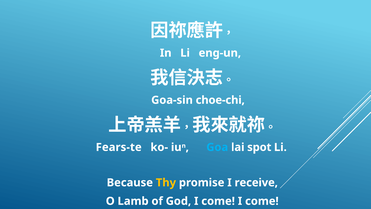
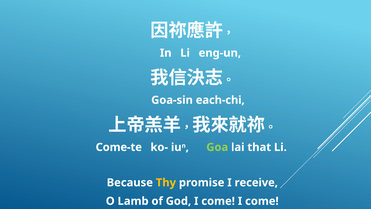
choe-chi: choe-chi -> each-chi
Fears-te: Fears-te -> Come-te
Goa colour: light blue -> light green
spot: spot -> that
